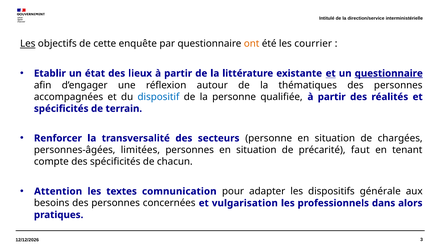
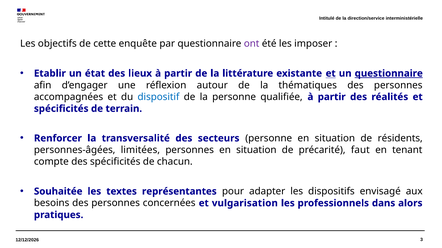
Les at (28, 44) underline: present -> none
ont colour: orange -> purple
courrier: courrier -> imposer
chargées: chargées -> résidents
Attention: Attention -> Souhaitée
comnunication: comnunication -> représentantes
générale: générale -> envisagé
